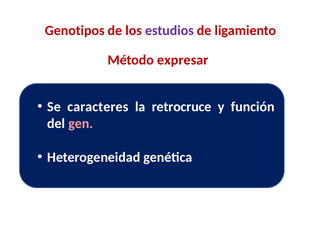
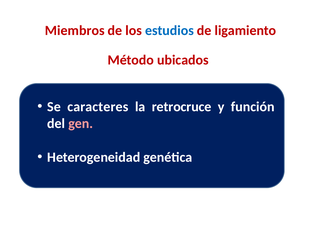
Genotipos: Genotipos -> Miembros
estudios colour: purple -> blue
expresar: expresar -> ubicados
